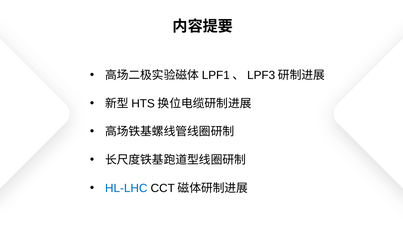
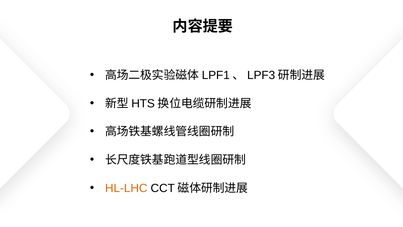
HL-LHC colour: blue -> orange
